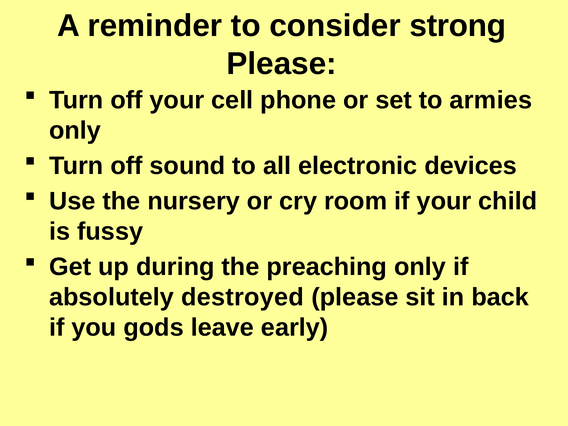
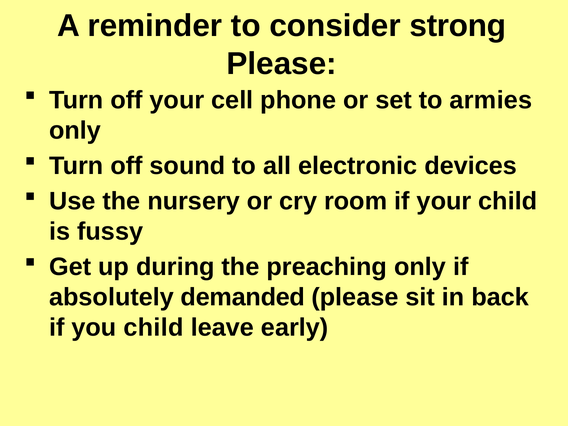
destroyed: destroyed -> demanded
you gods: gods -> child
